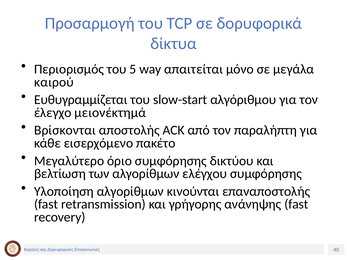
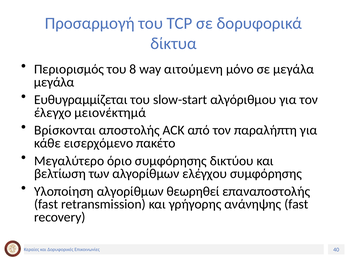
5: 5 -> 8
απαιτείται: απαιτείται -> αιτούμενη
καιρού at (54, 82): καιρού -> μεγάλα
κινούνται: κινούνται -> θεωρηθεί
